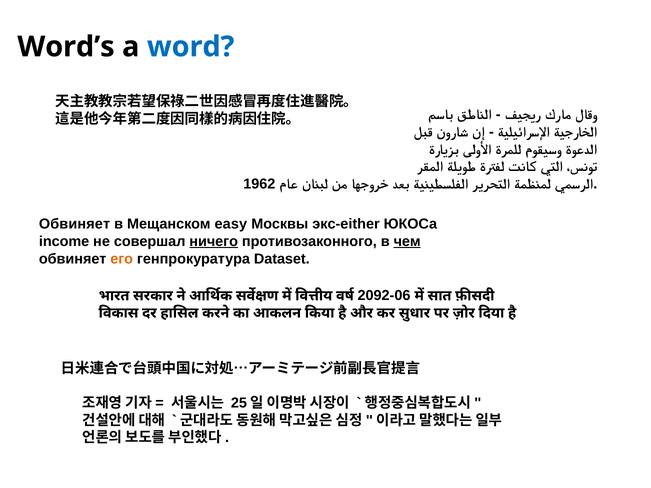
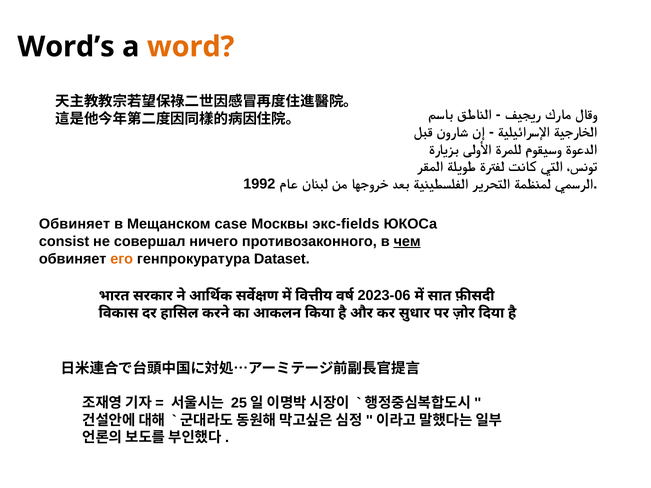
word colour: blue -> orange
1962: 1962 -> 1992
easy: easy -> case
экс-either: экс-either -> экс-fields
income: income -> consist
ничего underline: present -> none
2092-06: 2092-06 -> 2023-06
